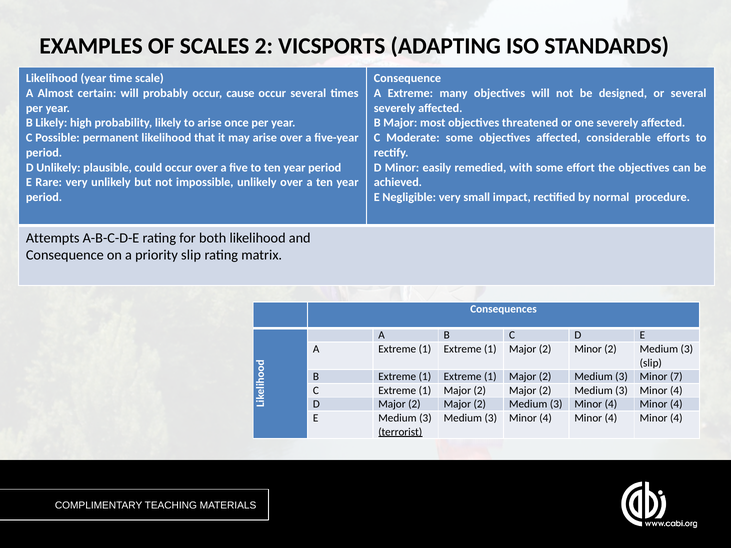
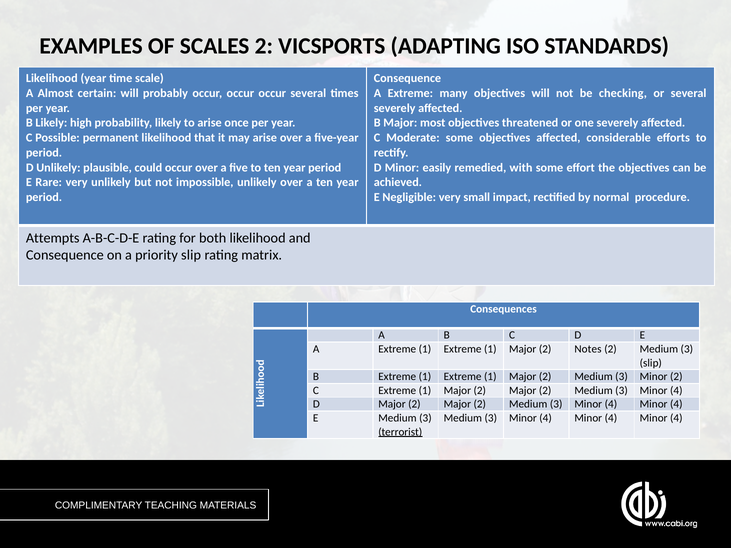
probably occur cause: cause -> occur
designed: designed -> checking
2 Minor: Minor -> Notes
Minor 7: 7 -> 2
